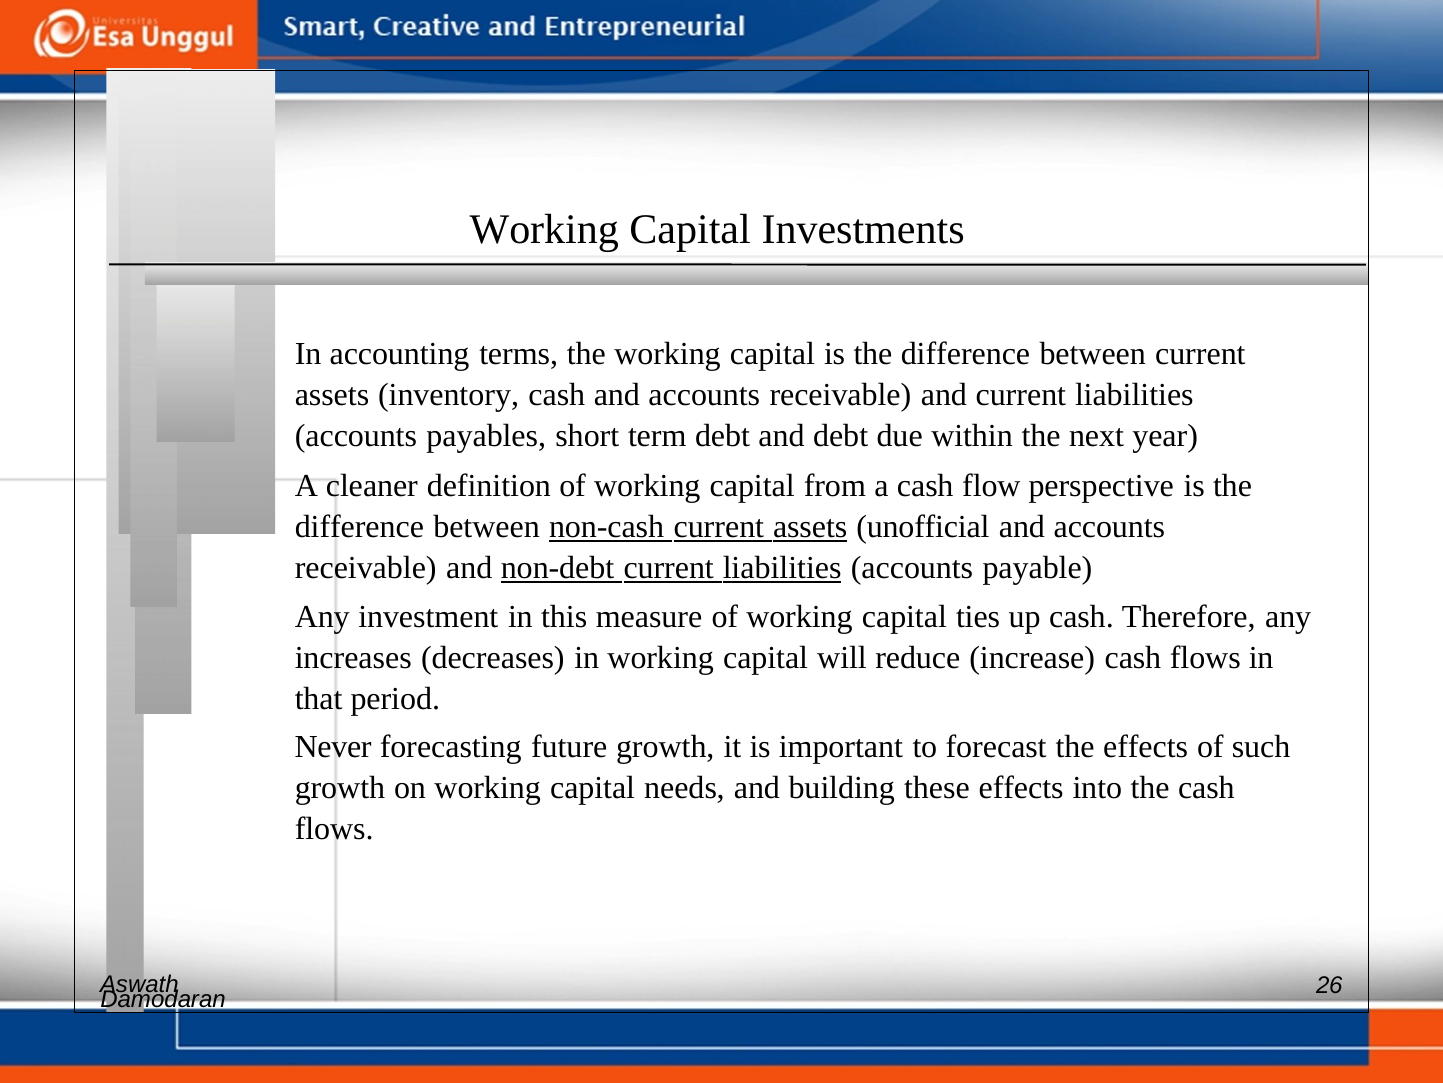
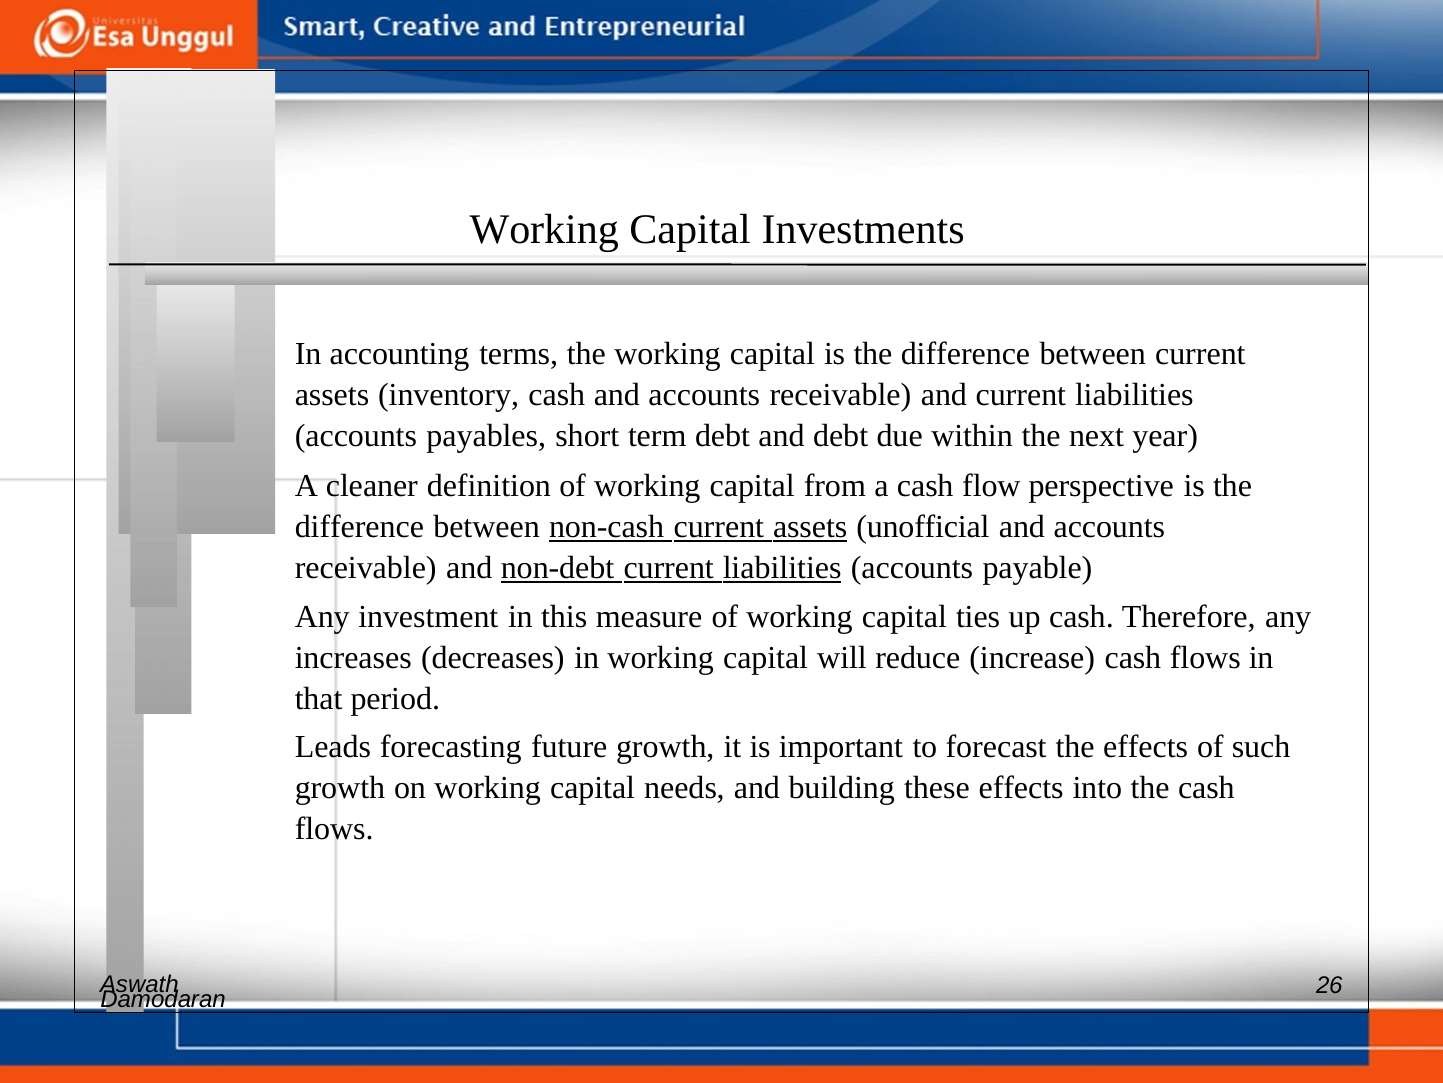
Never: Never -> Leads
